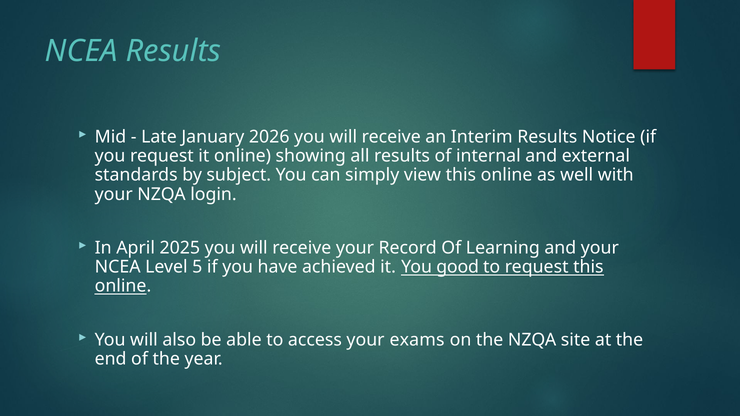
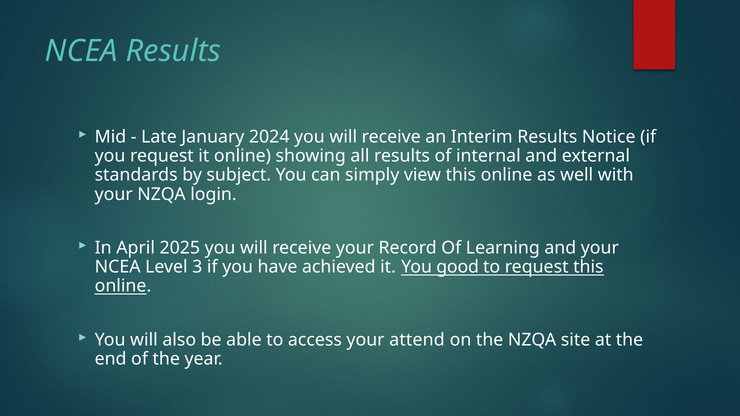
2026: 2026 -> 2024
5: 5 -> 3
exams: exams -> attend
